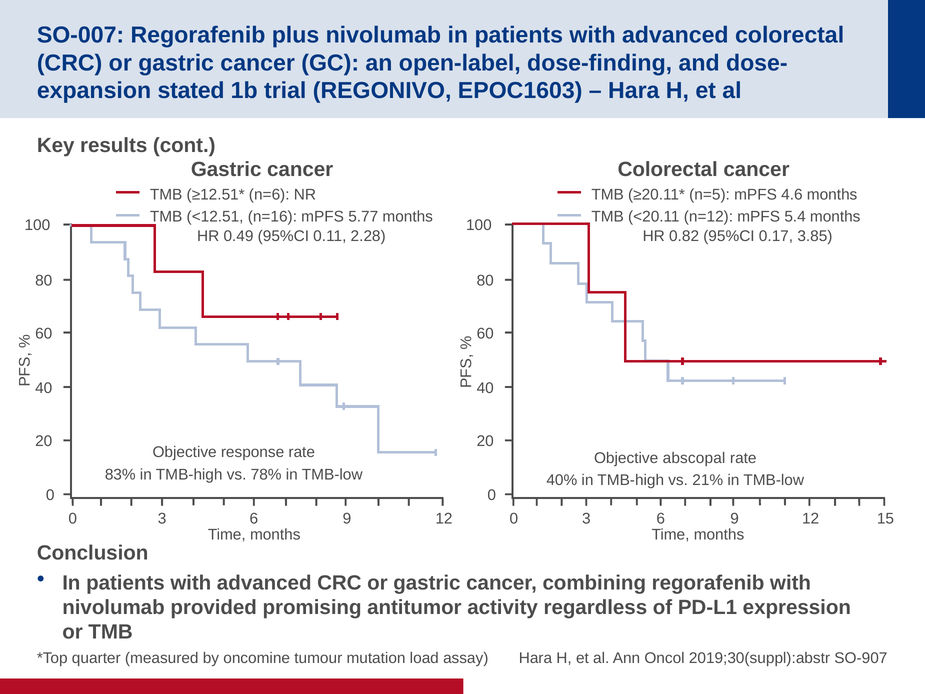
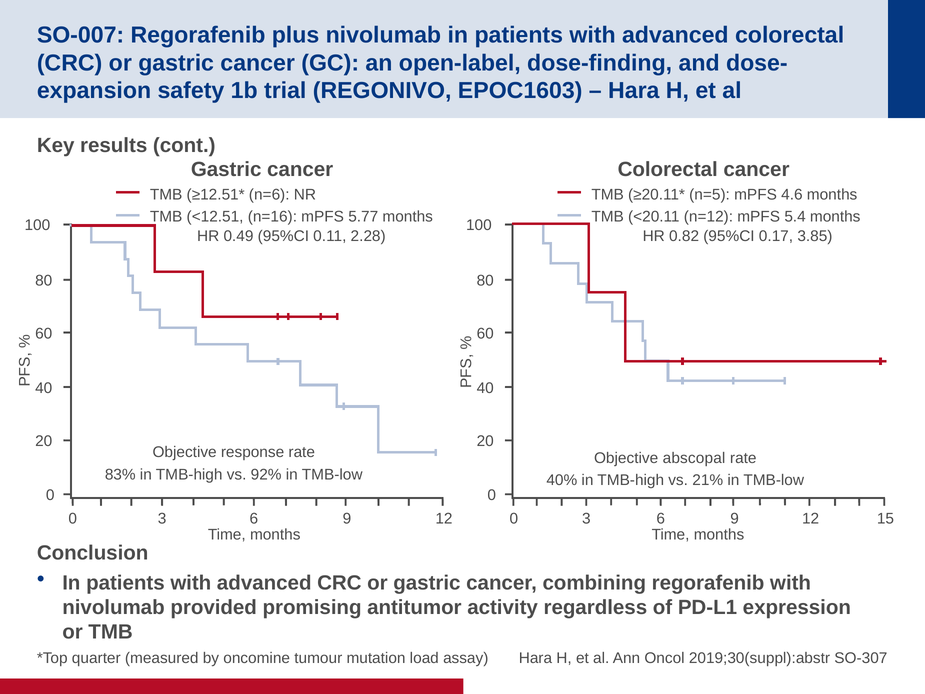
stated: stated -> safety
78%: 78% -> 92%
SO-907: SO-907 -> SO-307
